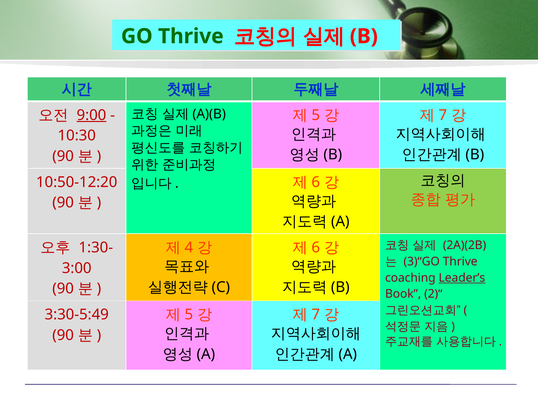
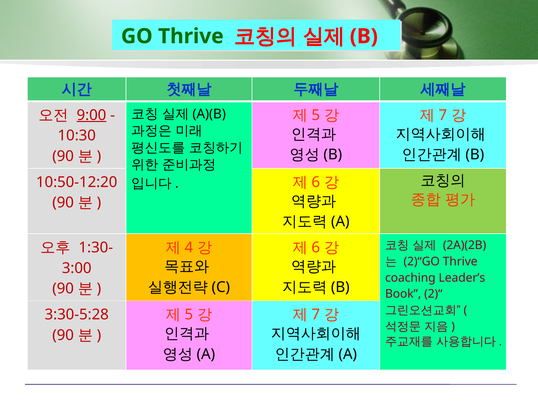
3)“GO: 3)“GO -> 2)“GO
Leader’s underline: present -> none
3:30-5:49: 3:30-5:49 -> 3:30-5:28
